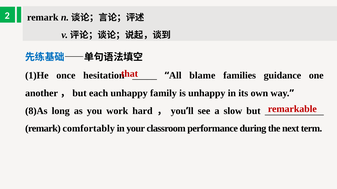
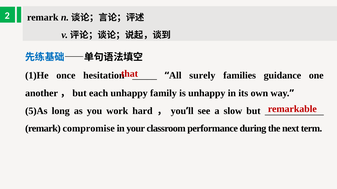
blame: blame -> surely
8)As: 8)As -> 5)As
comfortably: comfortably -> compromise
